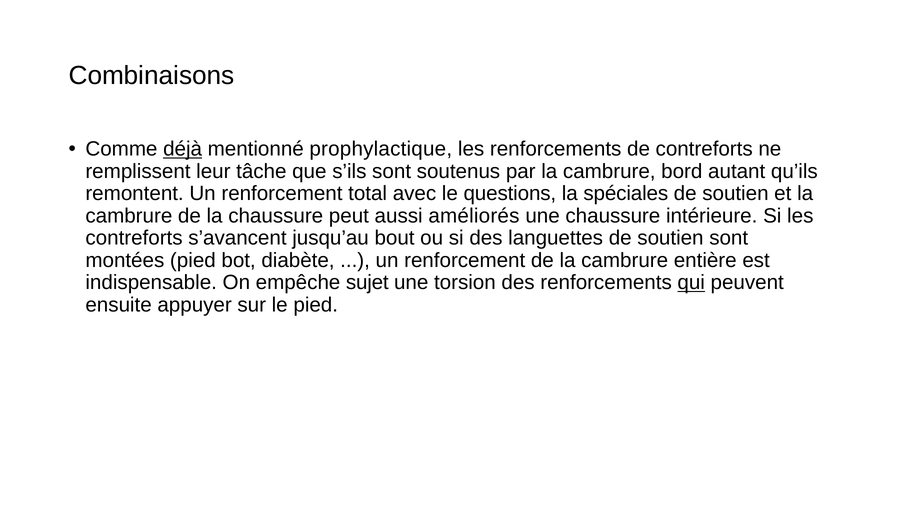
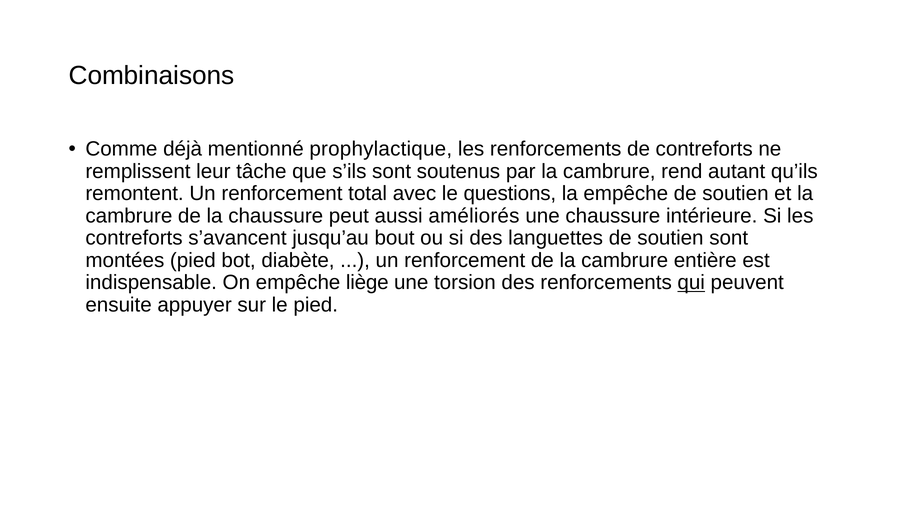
déjà underline: present -> none
bord: bord -> rend
la spéciales: spéciales -> empêche
sujet: sujet -> liège
